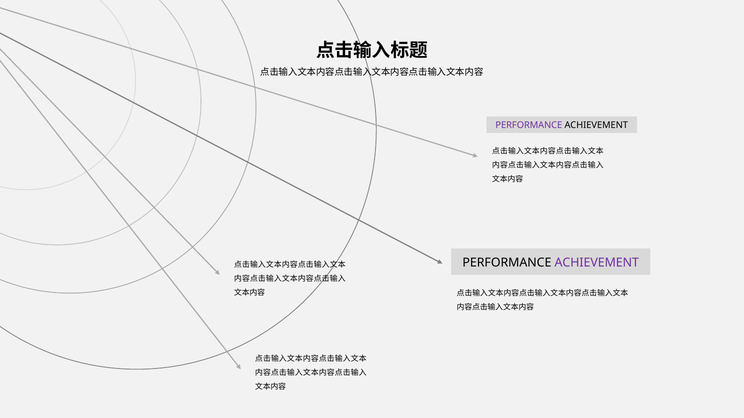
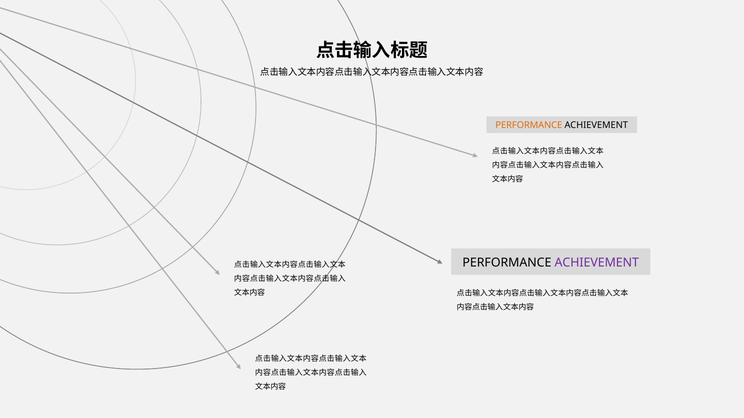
PERFORMANCE at (529, 125) colour: purple -> orange
